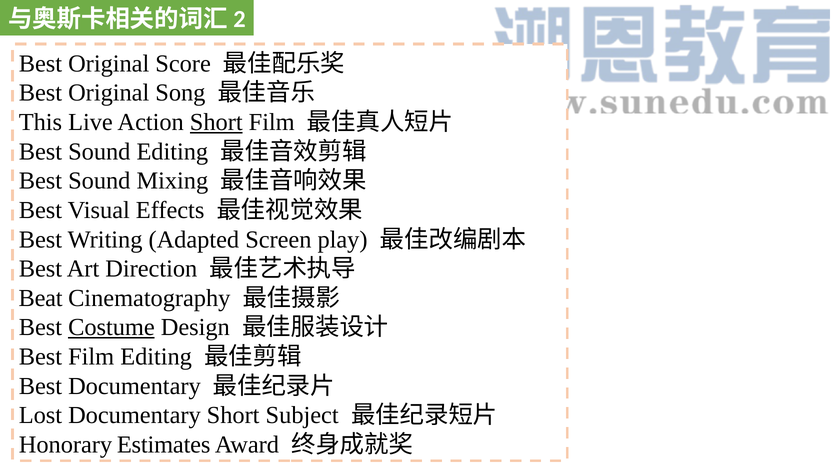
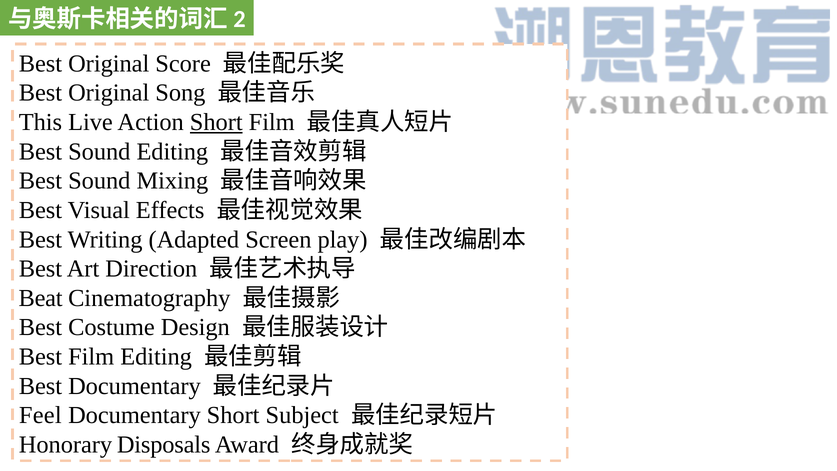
Costume underline: present -> none
Lost: Lost -> Feel
Estimates: Estimates -> Disposals
